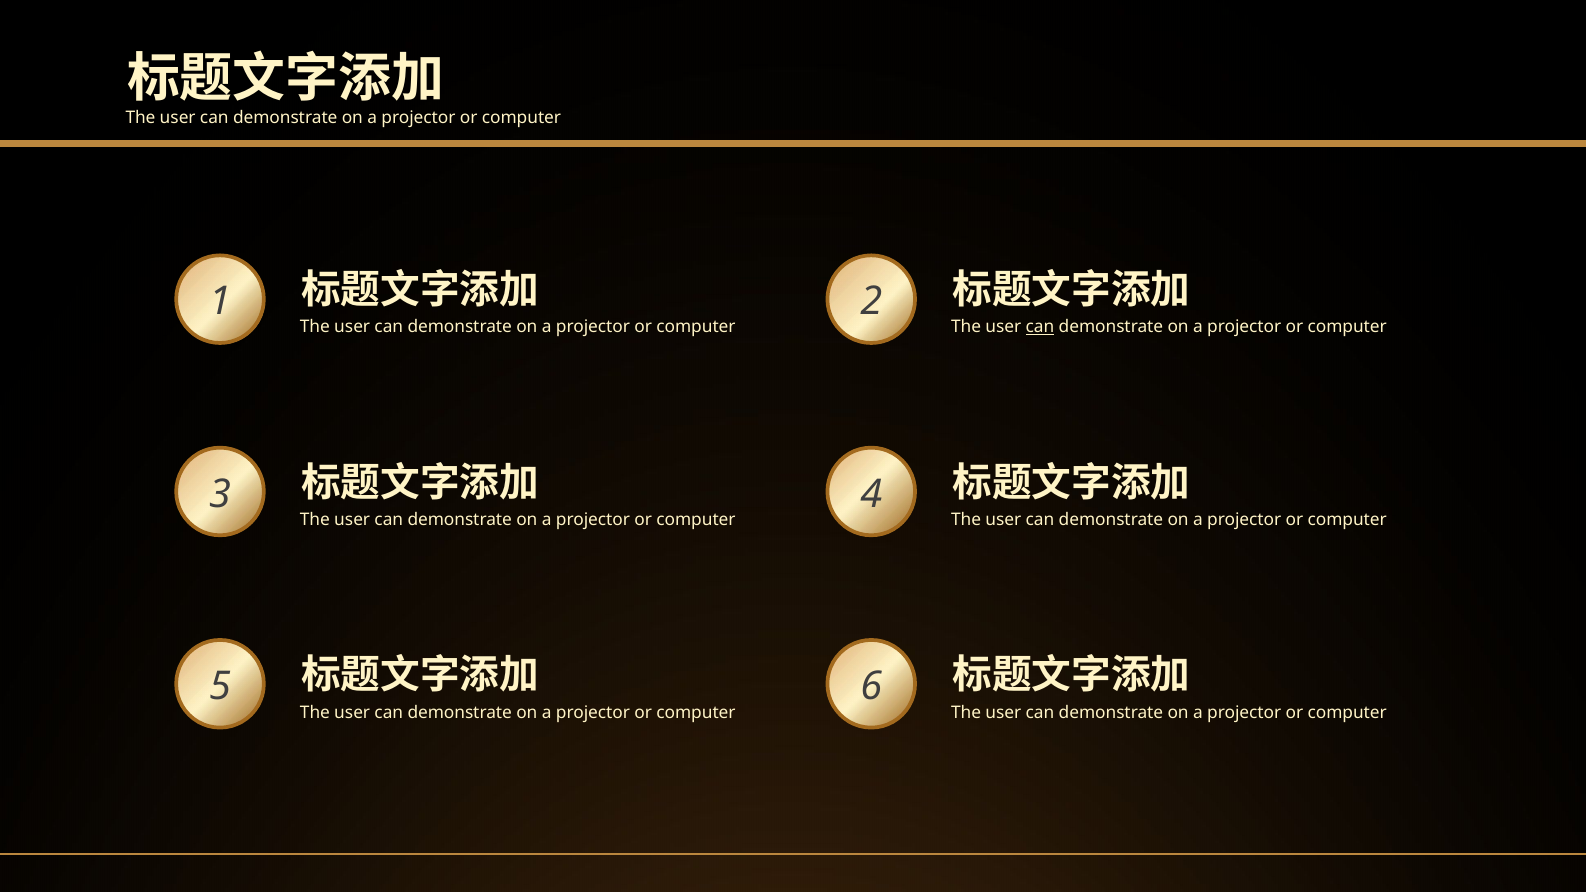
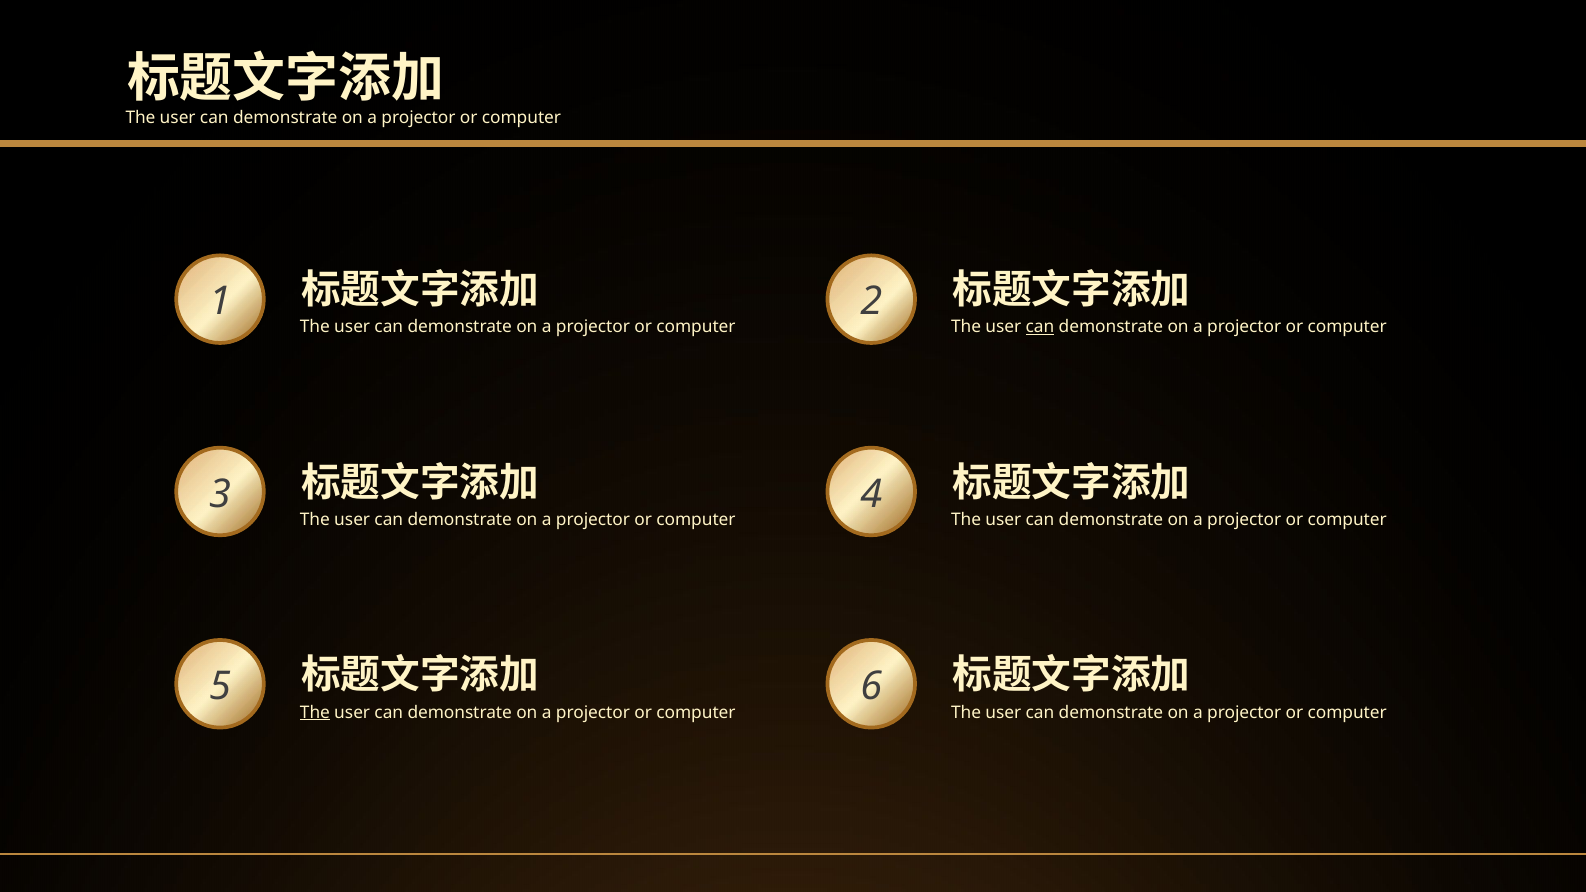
The at (315, 713) underline: none -> present
